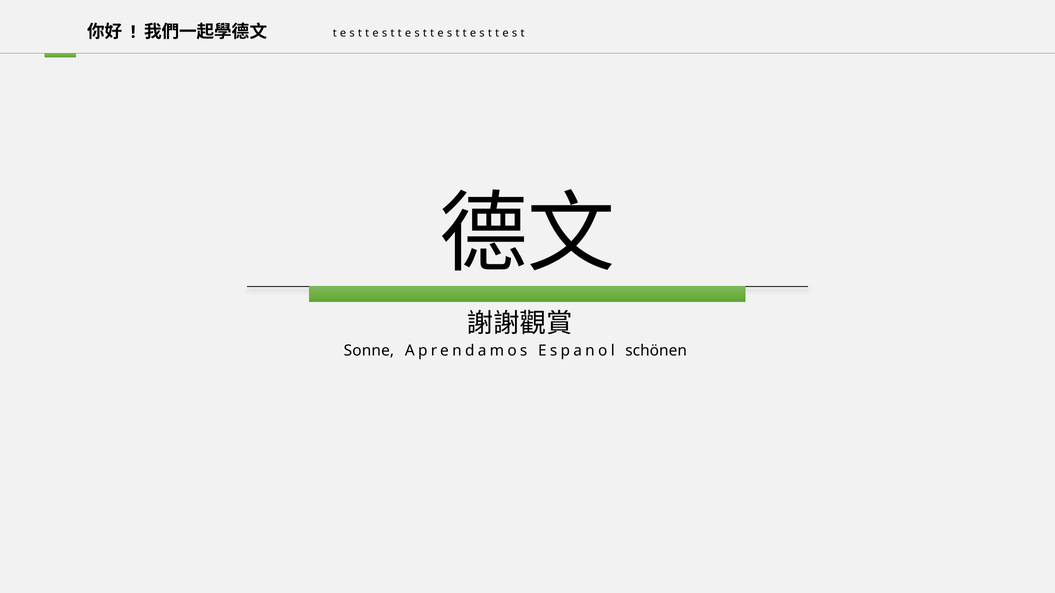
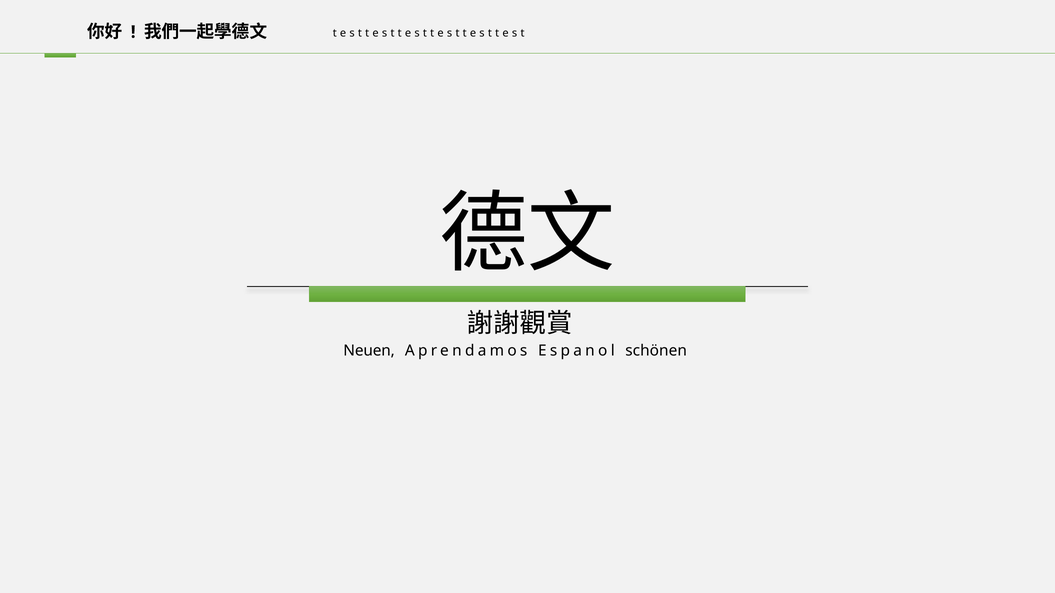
Sonne: Sonne -> Neuen
